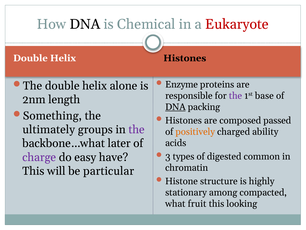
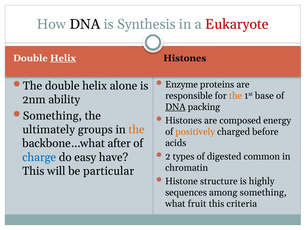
Chemical: Chemical -> Synthesis
Helix at (63, 58) underline: none -> present
the at (235, 95) colour: purple -> orange
length: length -> ability
passed: passed -> energy
the at (137, 129) colour: purple -> orange
ability: ability -> before
later: later -> after
3: 3 -> 2
charge colour: purple -> blue
stationary: stationary -> sequences
among compacted: compacted -> something
looking: looking -> criteria
